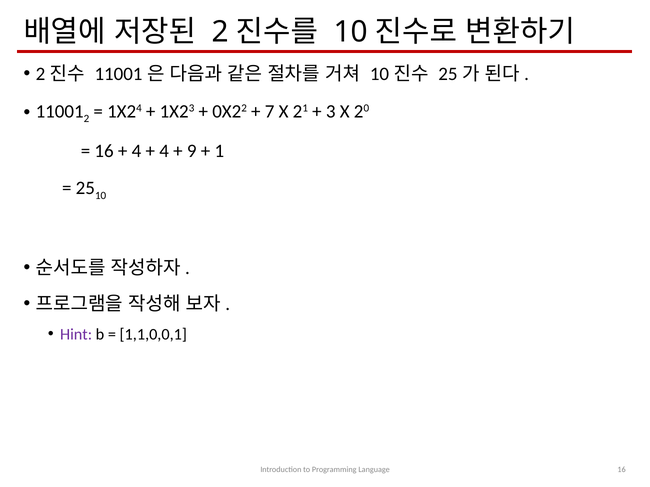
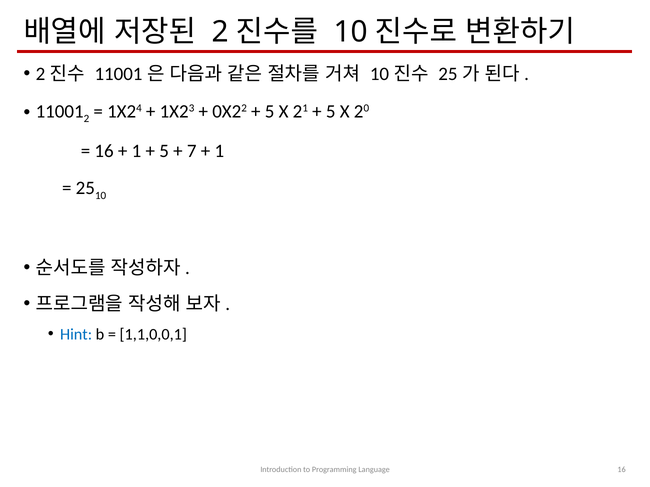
7 at (270, 112): 7 -> 5
3 at (331, 112): 3 -> 5
4 at (137, 151): 4 -> 1
4 at (164, 151): 4 -> 5
9: 9 -> 7
Hint colour: purple -> blue
